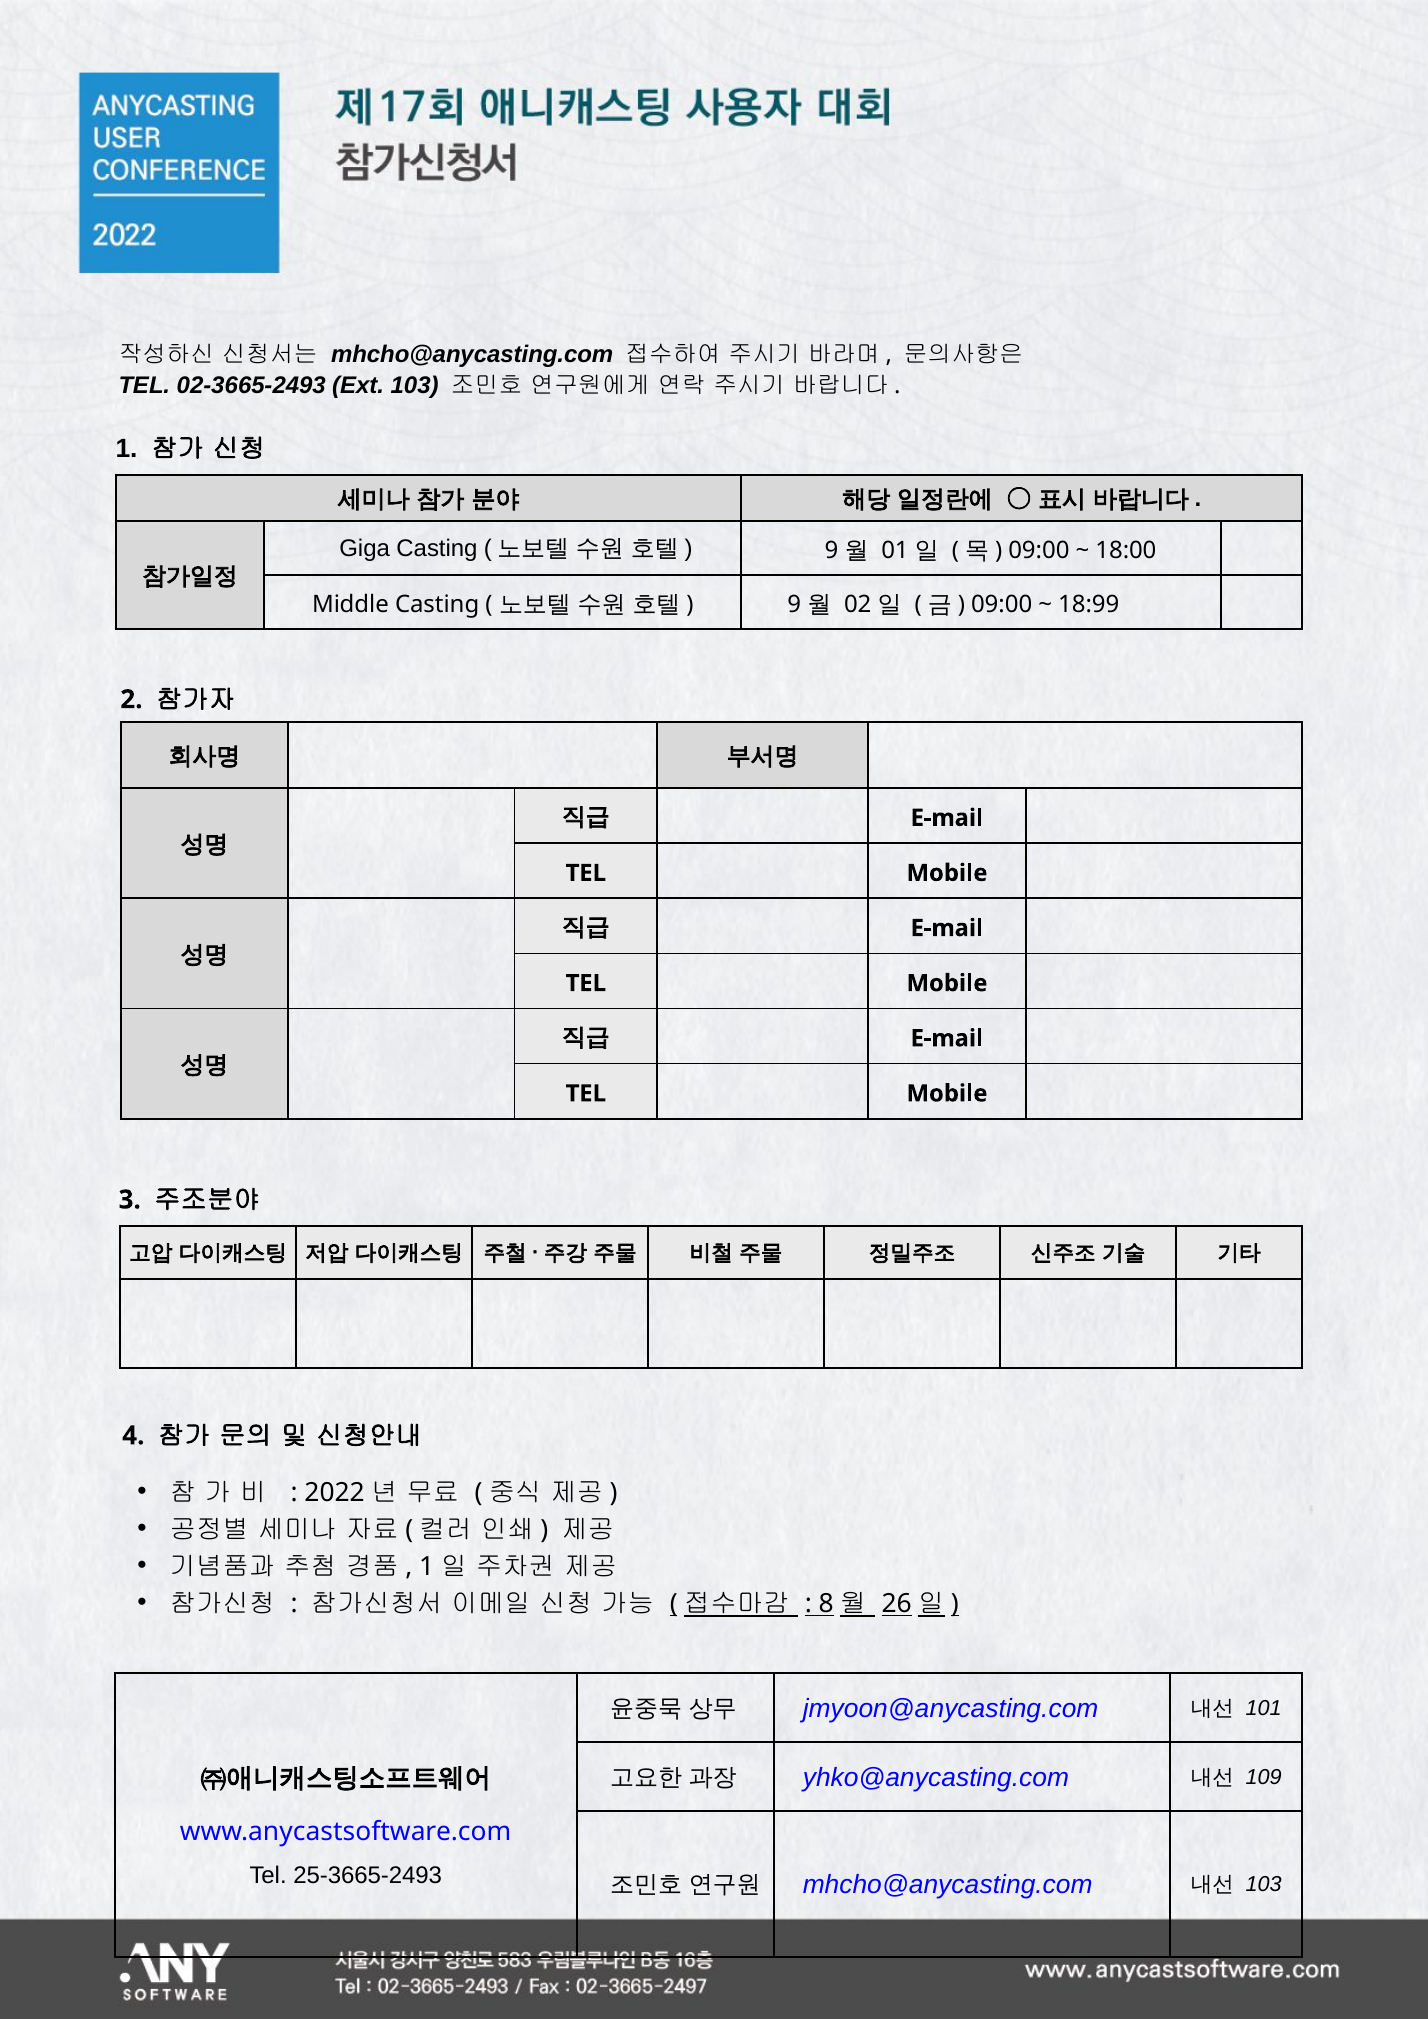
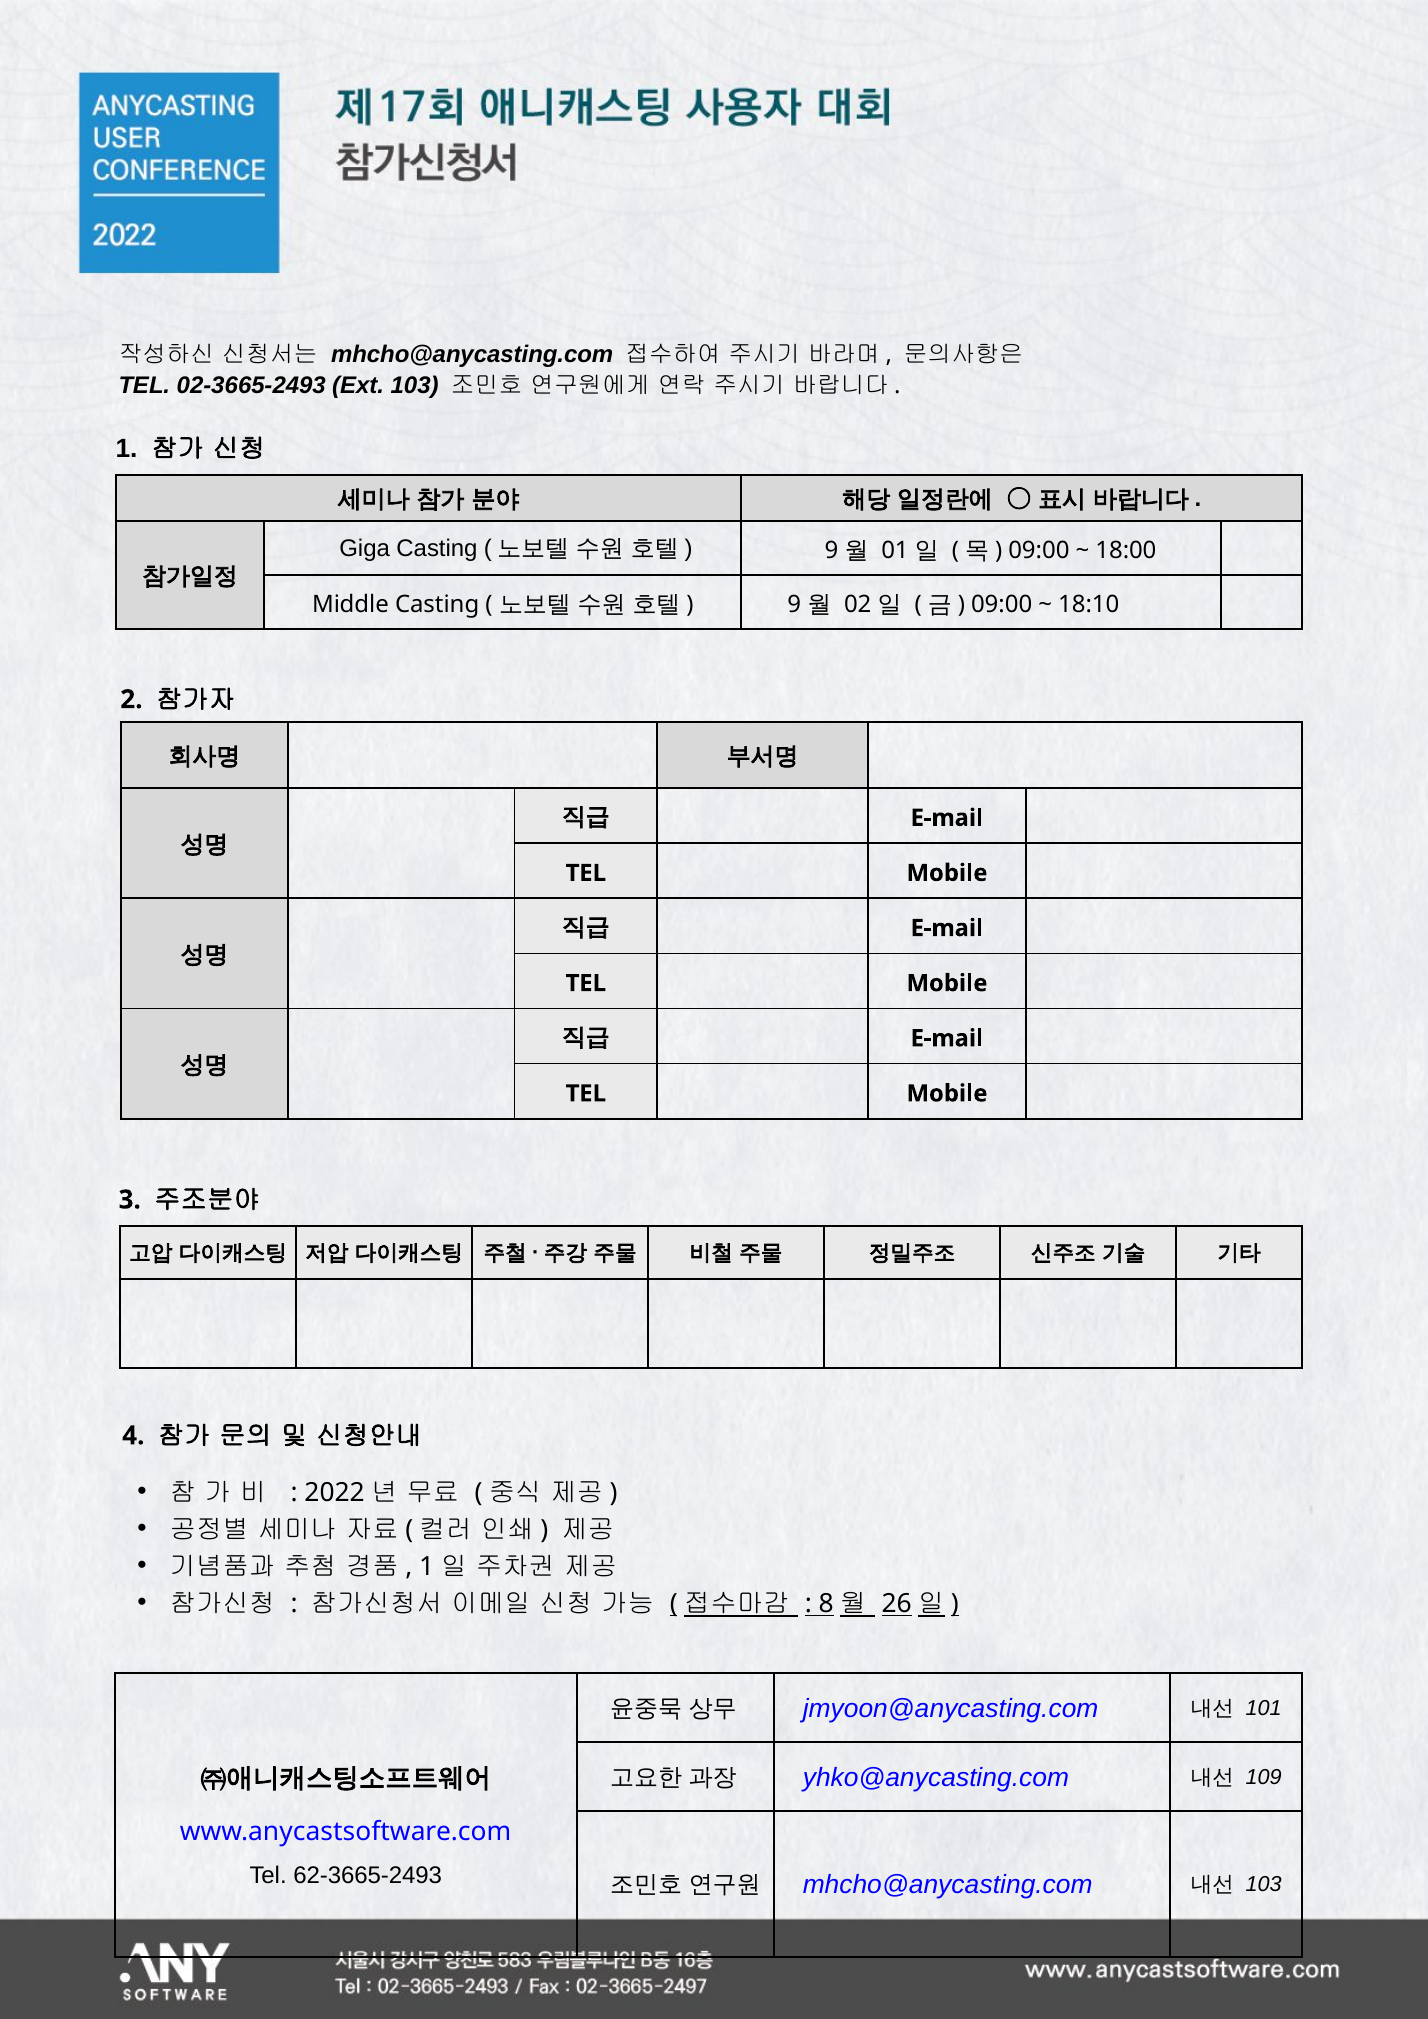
18:99: 18:99 -> 18:10
25-3665-2493: 25-3665-2493 -> 62-3665-2493
